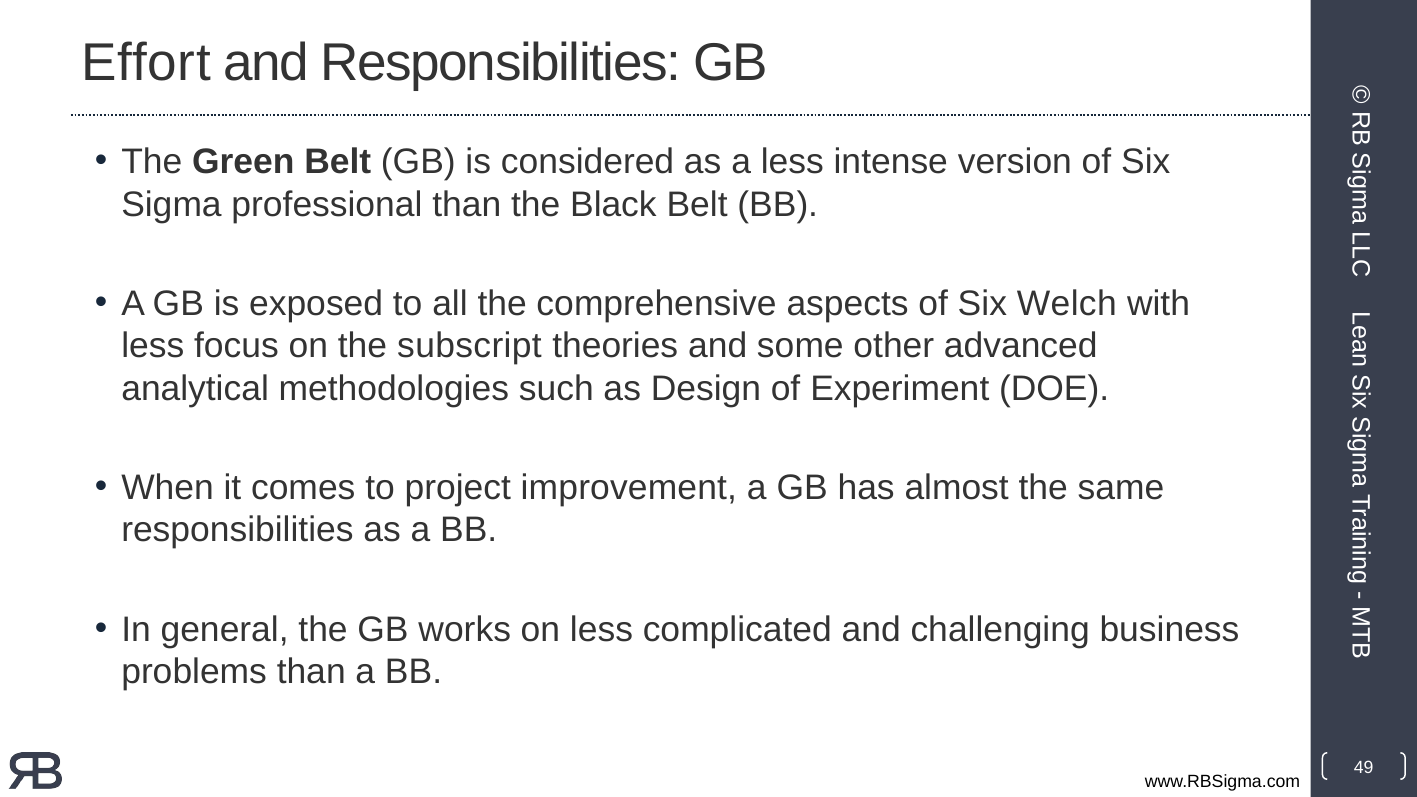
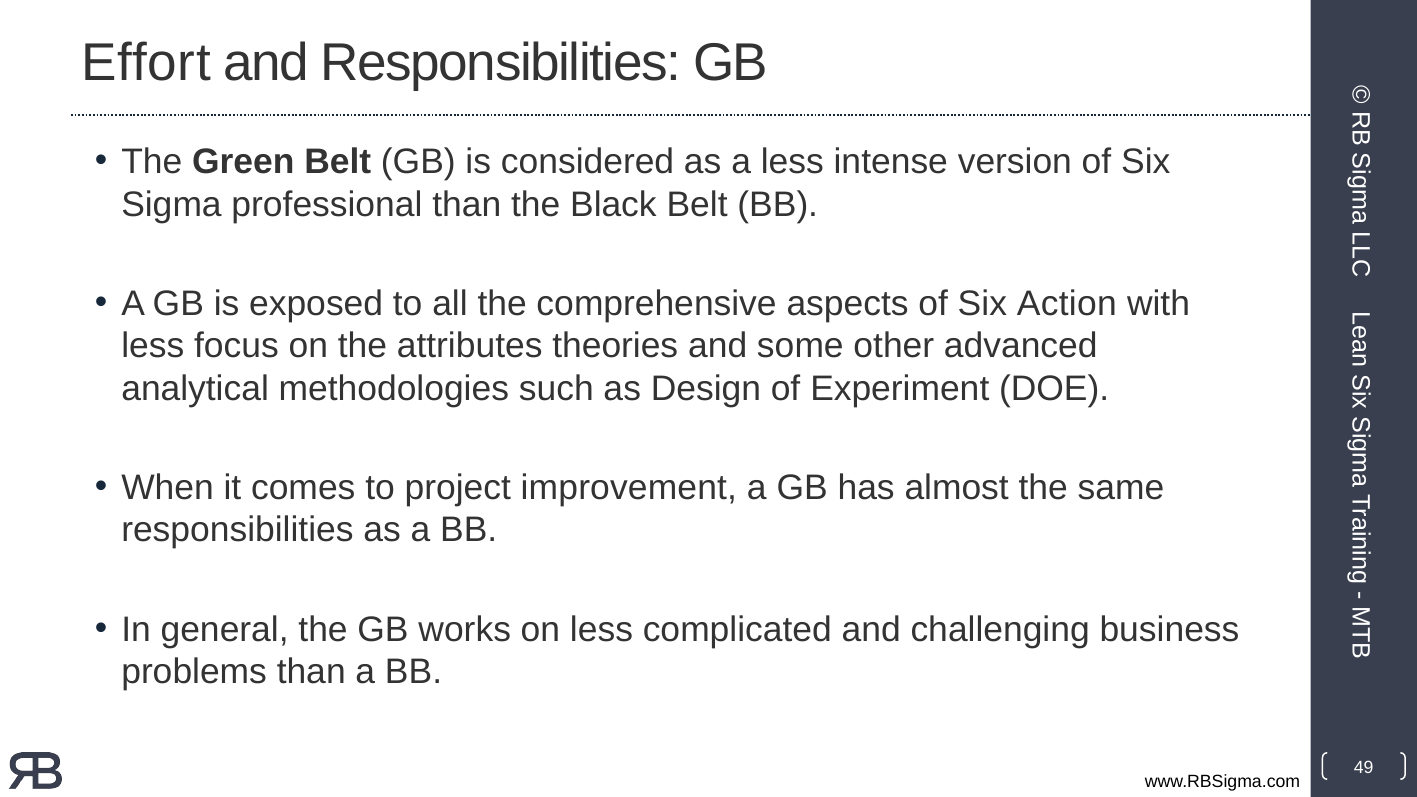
Welch: Welch -> Action
subscript: subscript -> attributes
